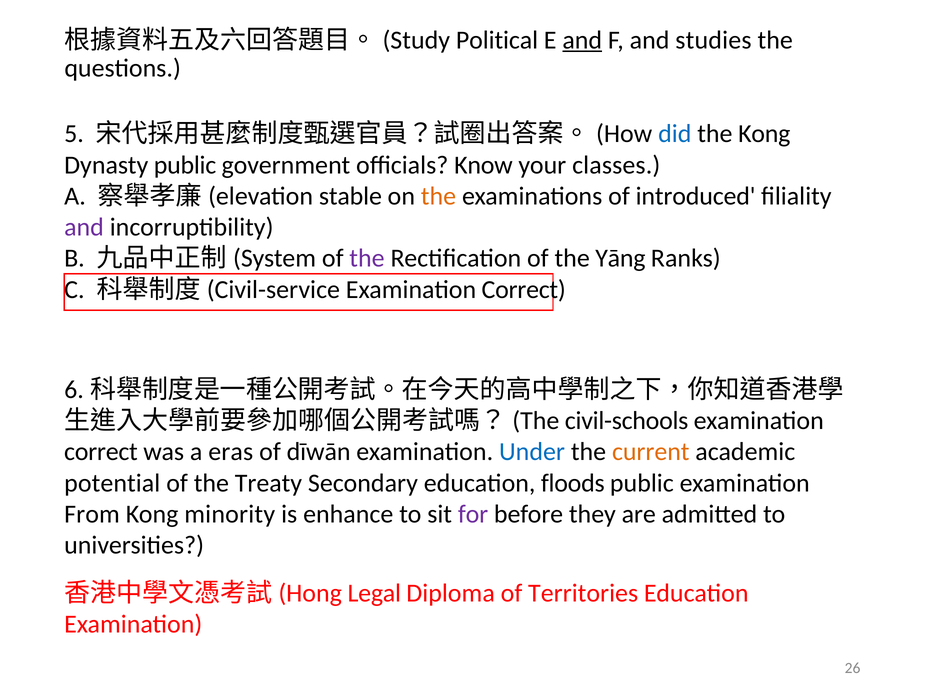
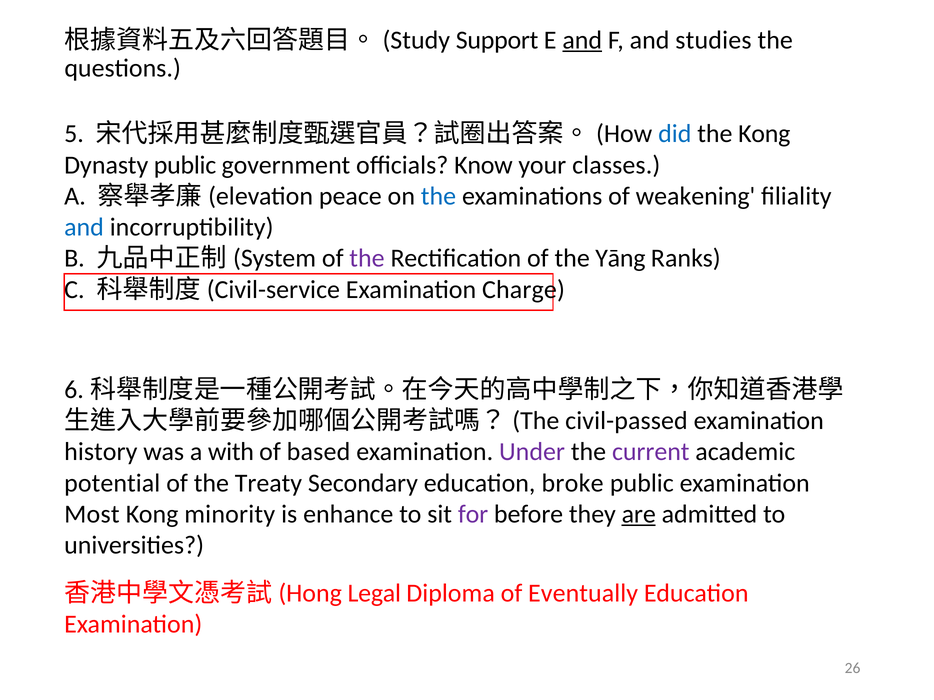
Political: Political -> Support
stable: stable -> peace
the at (439, 196) colour: orange -> blue
introduced: introduced -> weakening
and at (84, 227) colour: purple -> blue
Correct at (524, 290): Correct -> Charge
civil-schools: civil-schools -> civil-passed
correct at (101, 452): correct -> history
eras: eras -> with
dīwān: dīwān -> based
Under colour: blue -> purple
current colour: orange -> purple
floods: floods -> broke
From: From -> Most
are underline: none -> present
Territories: Territories -> Eventually
